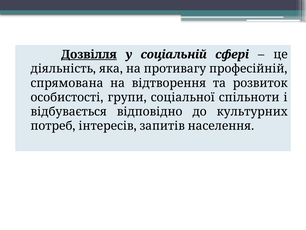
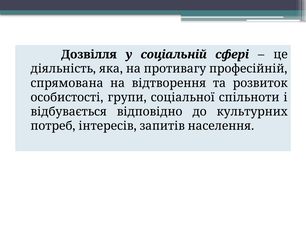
Дозвілля underline: present -> none
